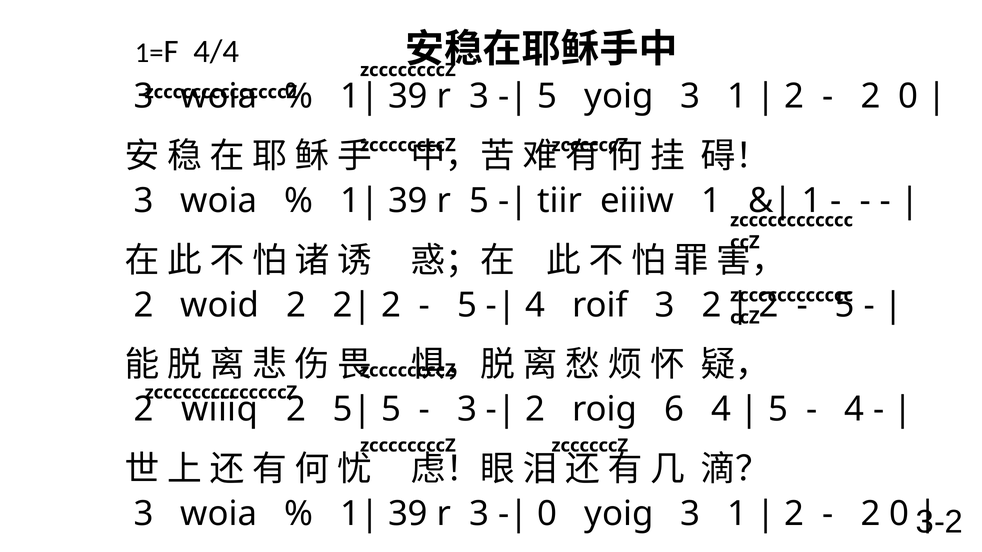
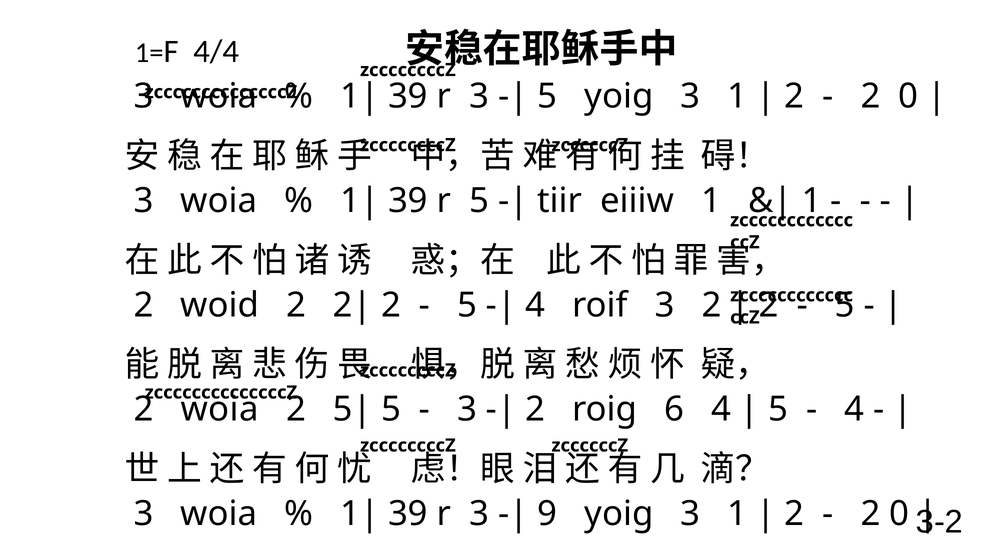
2 wiiiq: wiiiq -> woia
0 at (547, 514): 0 -> 9
